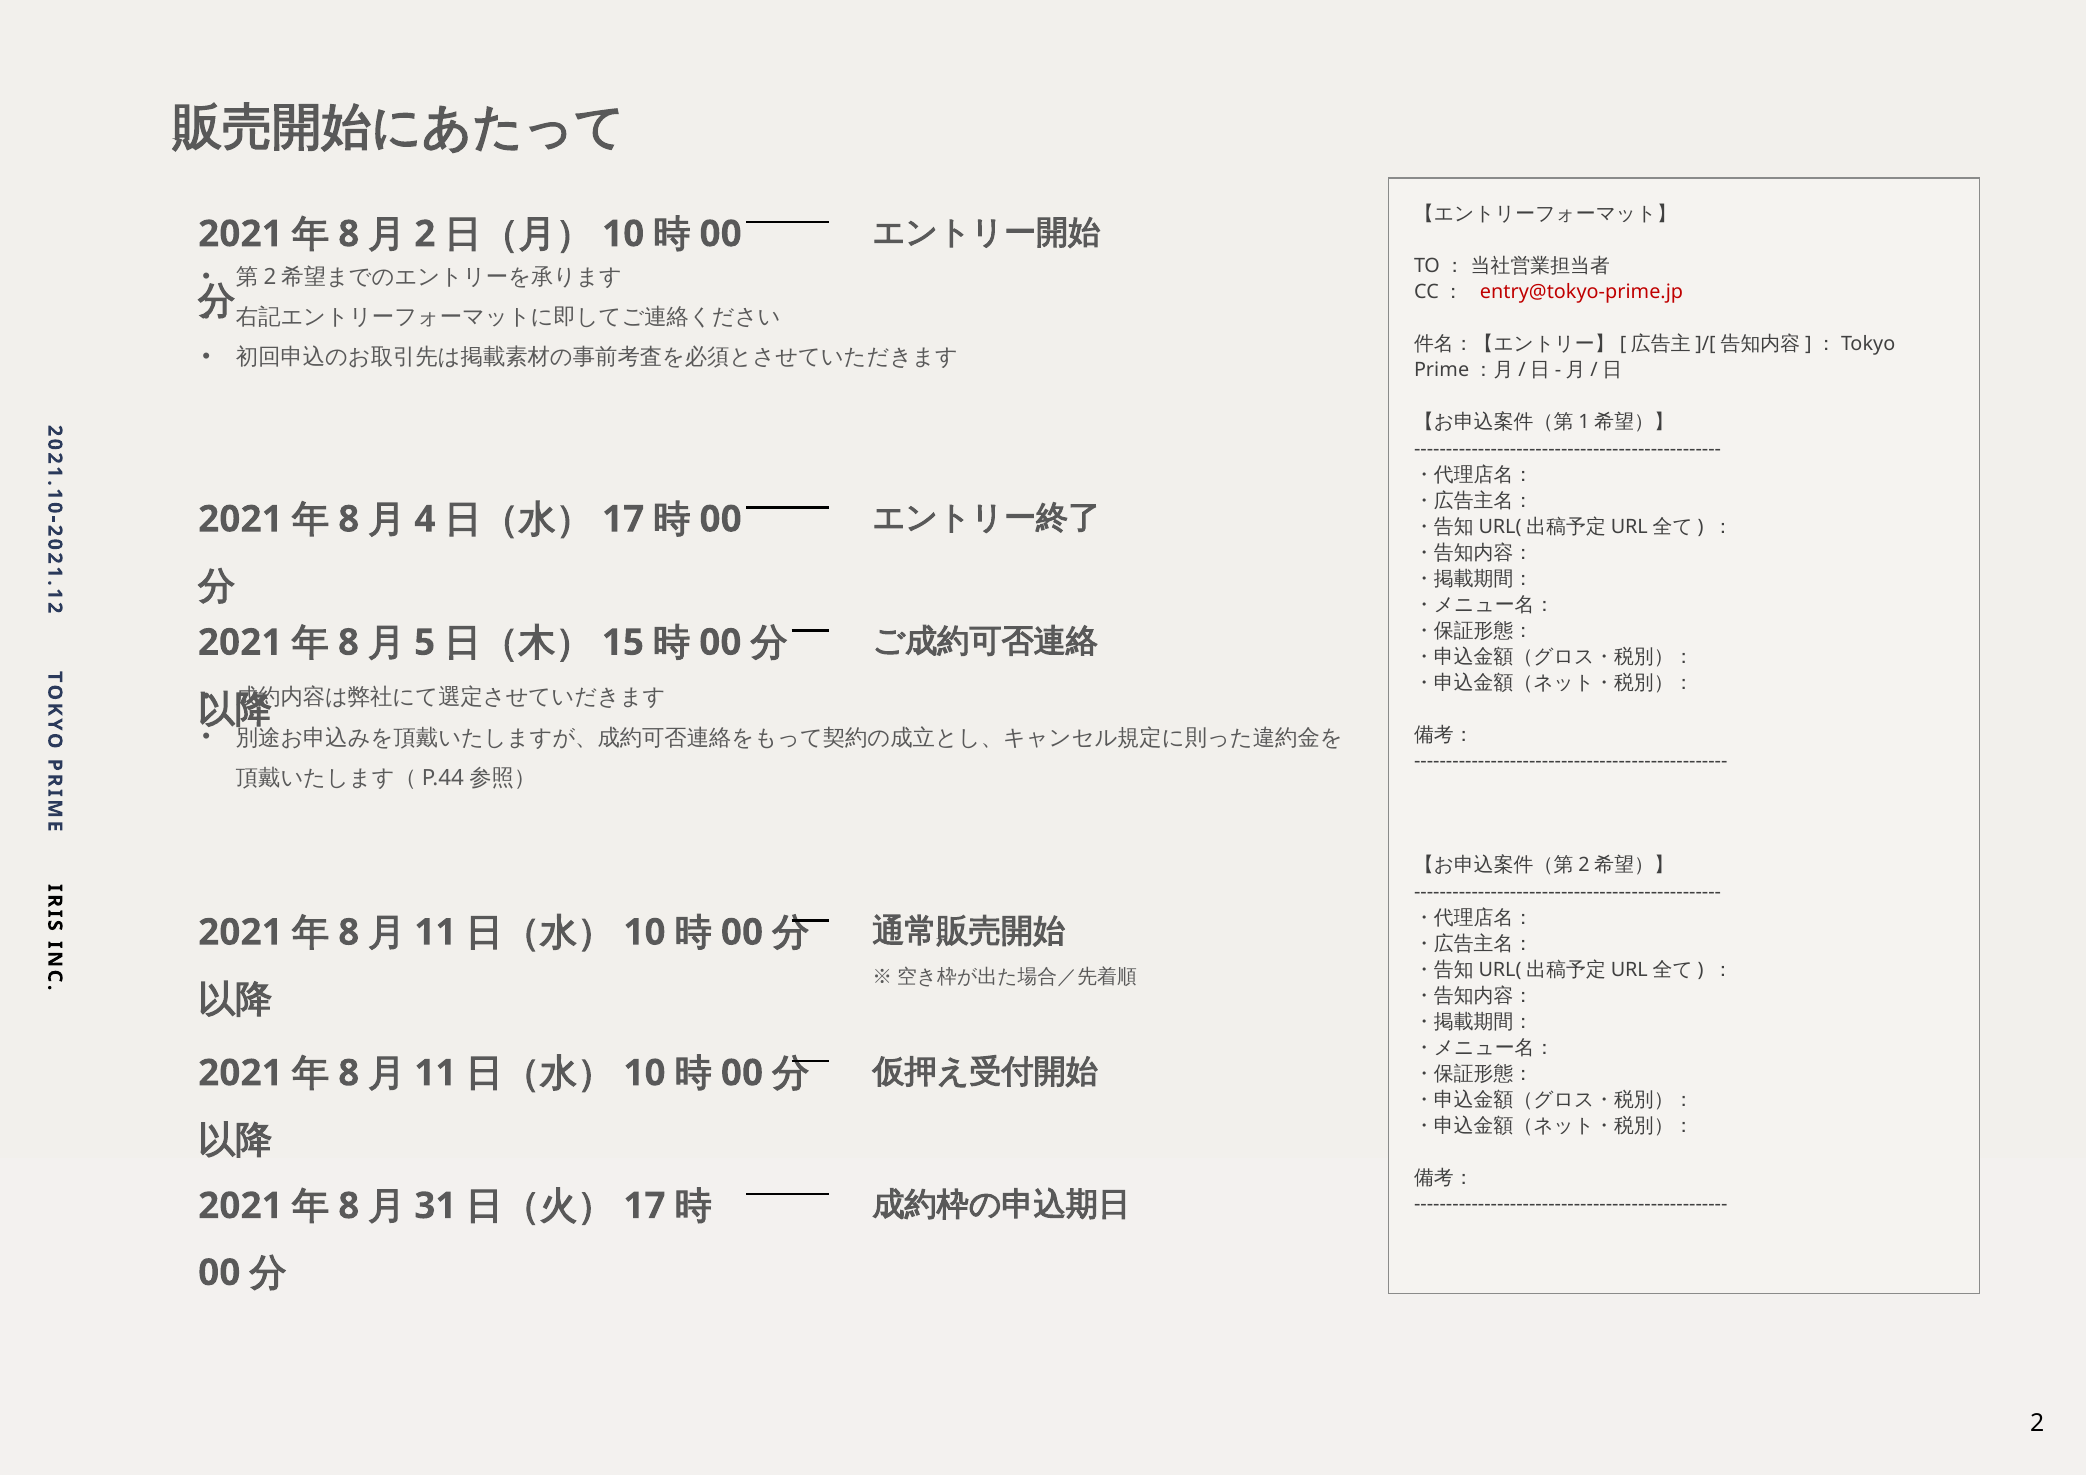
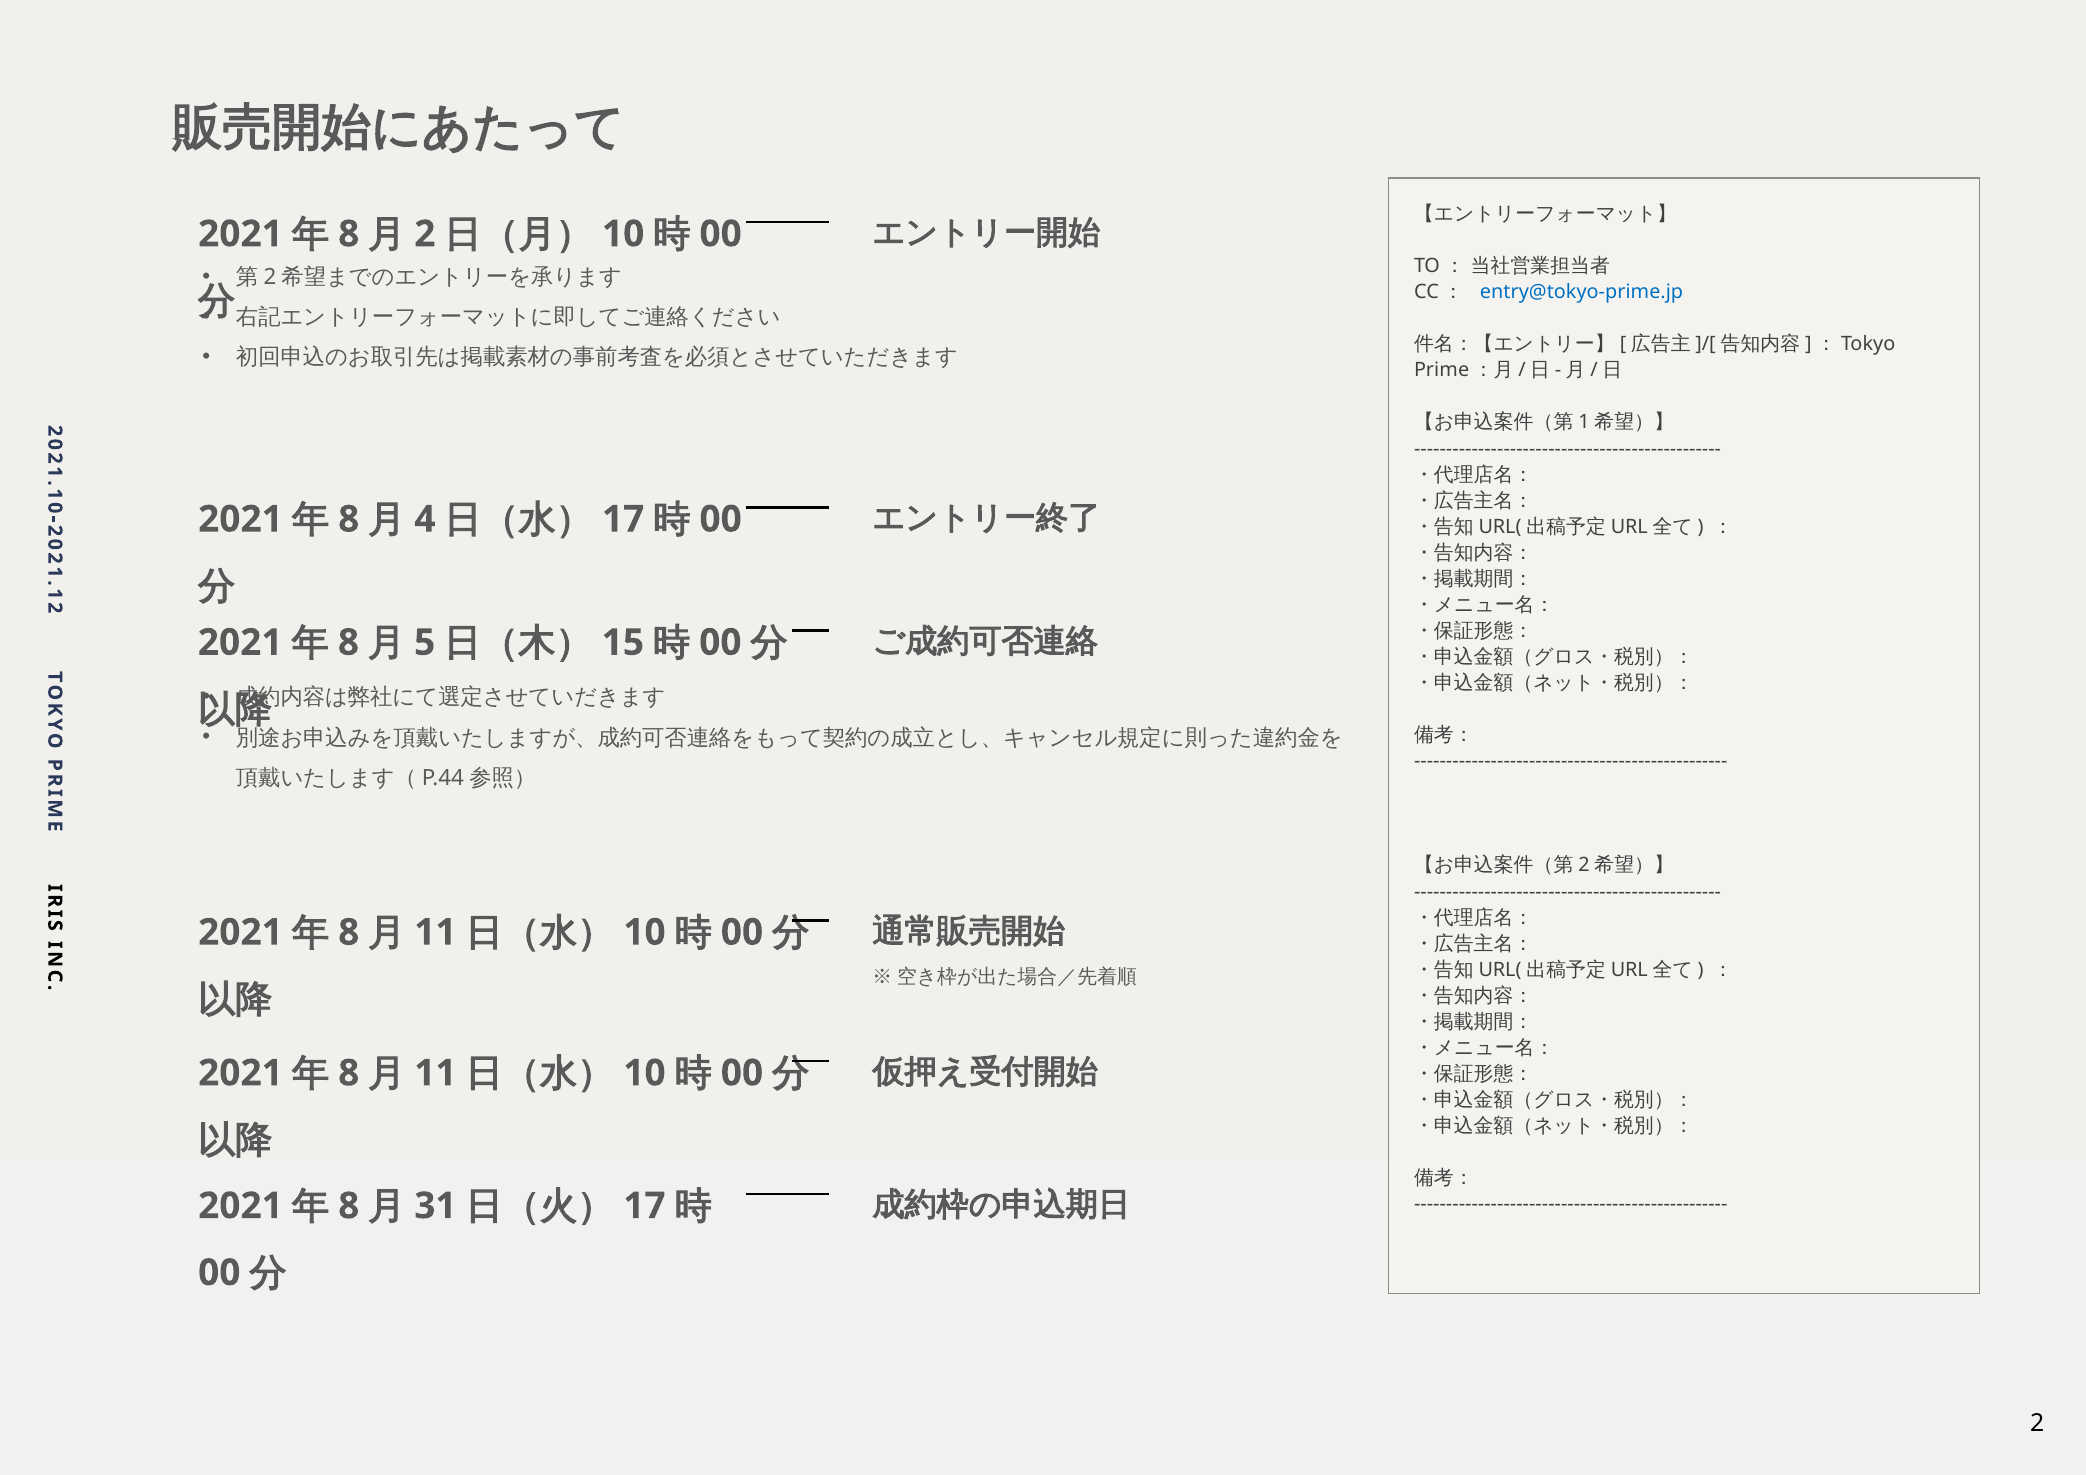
entry@tokyo-prime.jp colour: red -> blue
